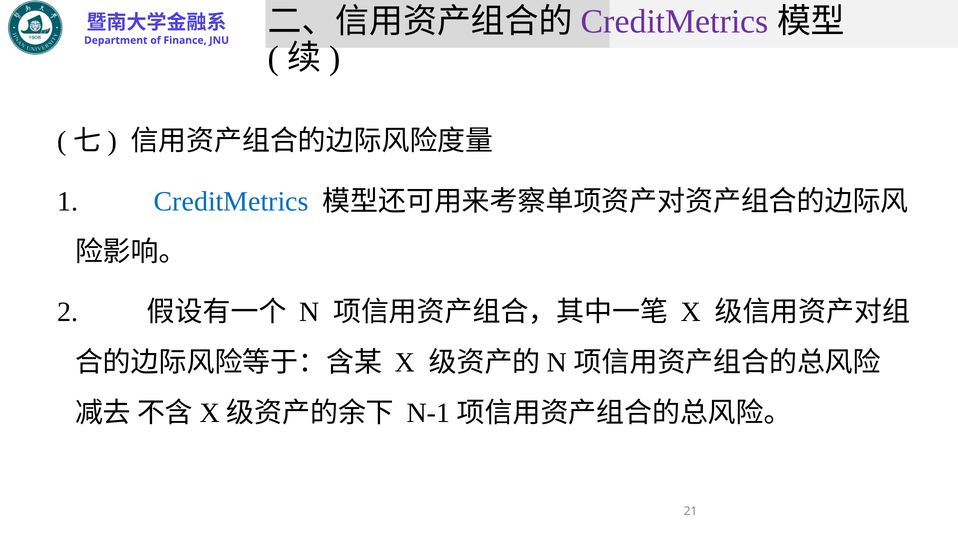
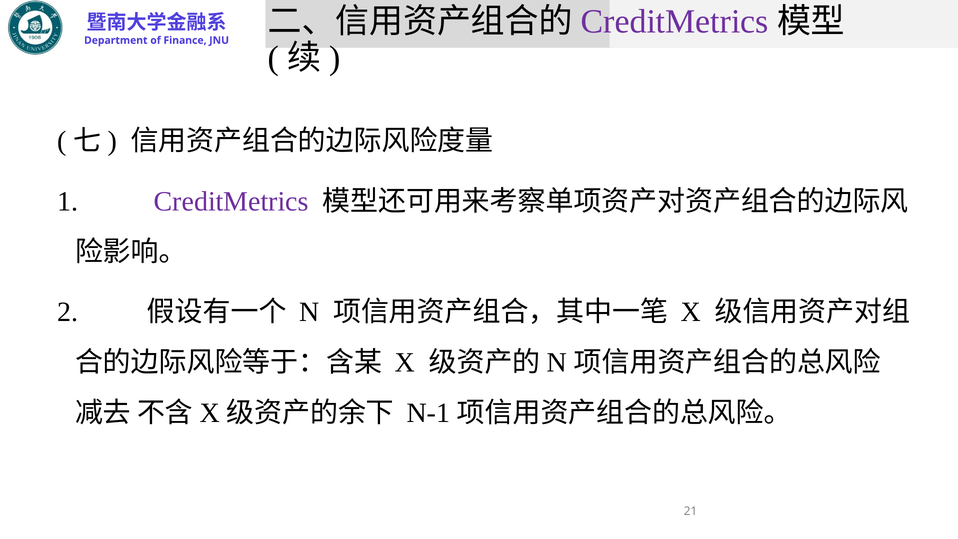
CreditMetrics at (231, 201) colour: blue -> purple
